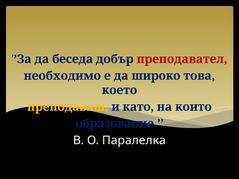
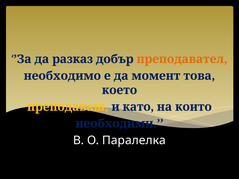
беседа: беседа -> разказ
преподавател colour: red -> orange
широко: широко -> момент
образование: образование -> необходими
